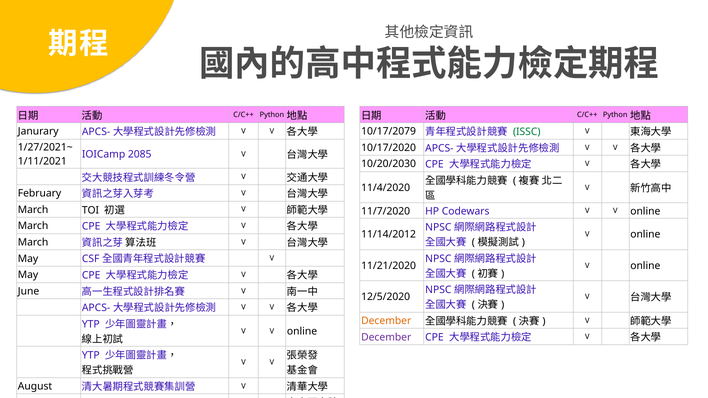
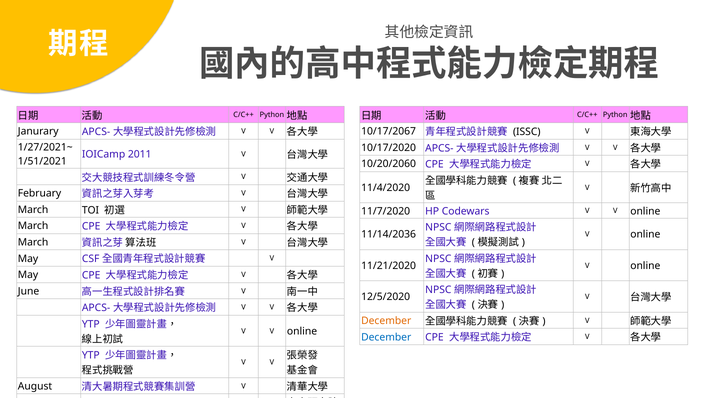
10/17/2079: 10/17/2079 -> 10/17/2067
ISSC colour: green -> black
2085: 2085 -> 2011
1/11/2021: 1/11/2021 -> 1/51/2021
10/20/2030: 10/20/2030 -> 10/20/2060
11/14/2012: 11/14/2012 -> 11/14/2036
December at (386, 337) colour: purple -> blue
